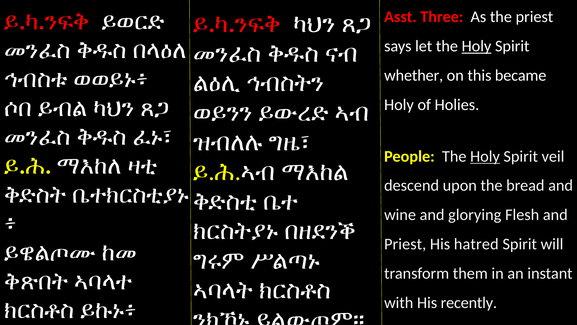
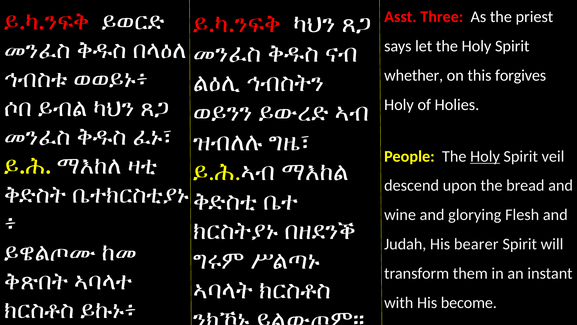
Holy at (476, 46) underline: present -> none
became: became -> forgives
Priest at (405, 244): Priest -> Judah
hatred: hatred -> bearer
recently: recently -> become
